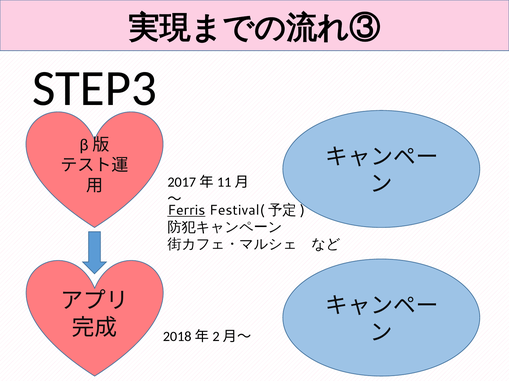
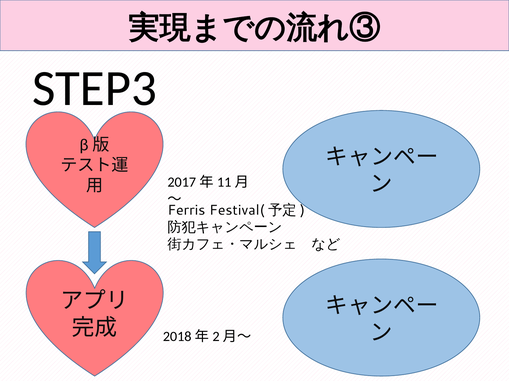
Ferris underline: present -> none
